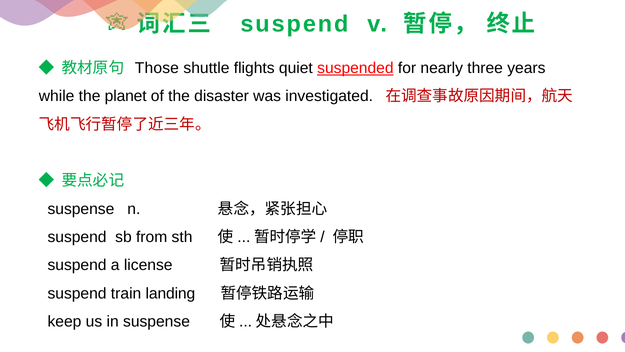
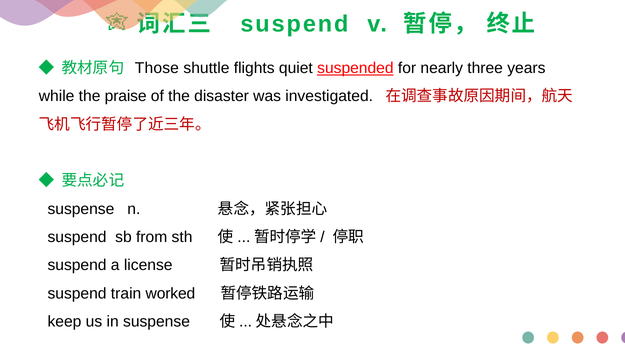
planet: planet -> praise
landing: landing -> worked
